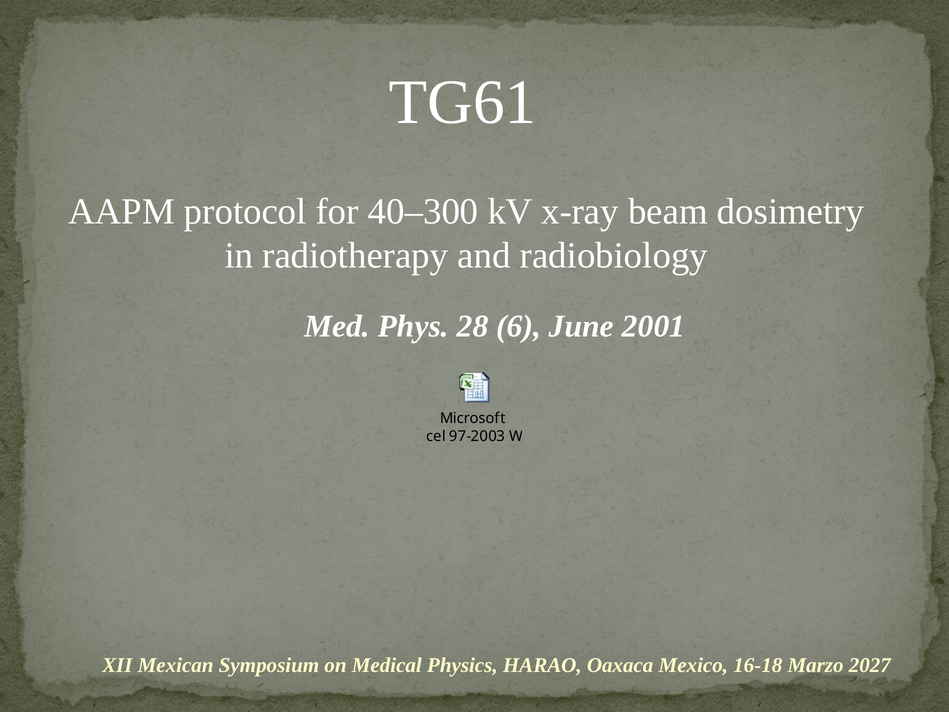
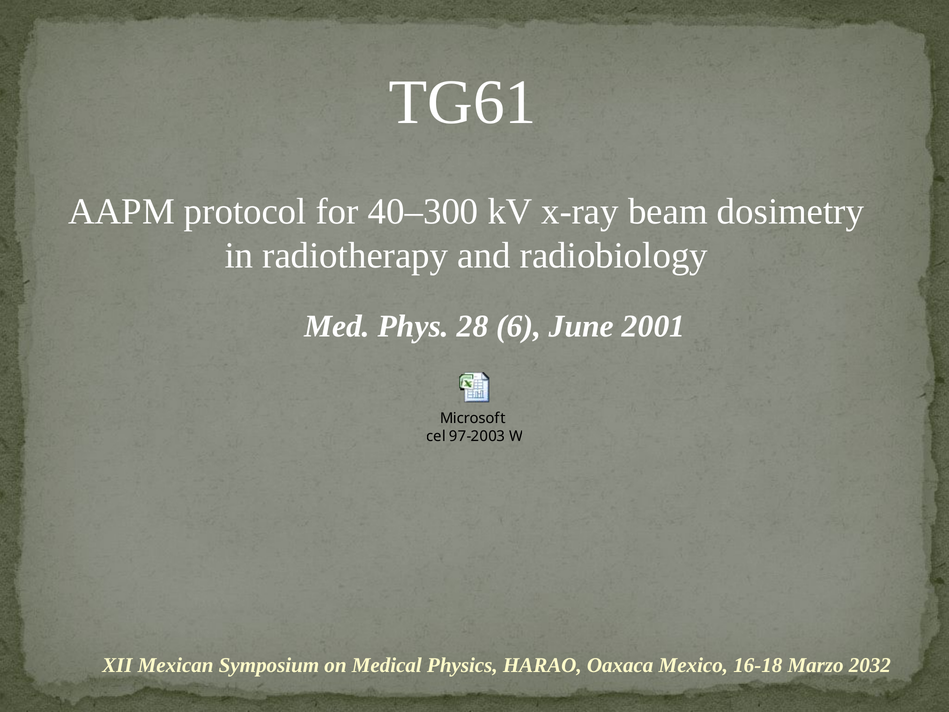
2027: 2027 -> 2032
